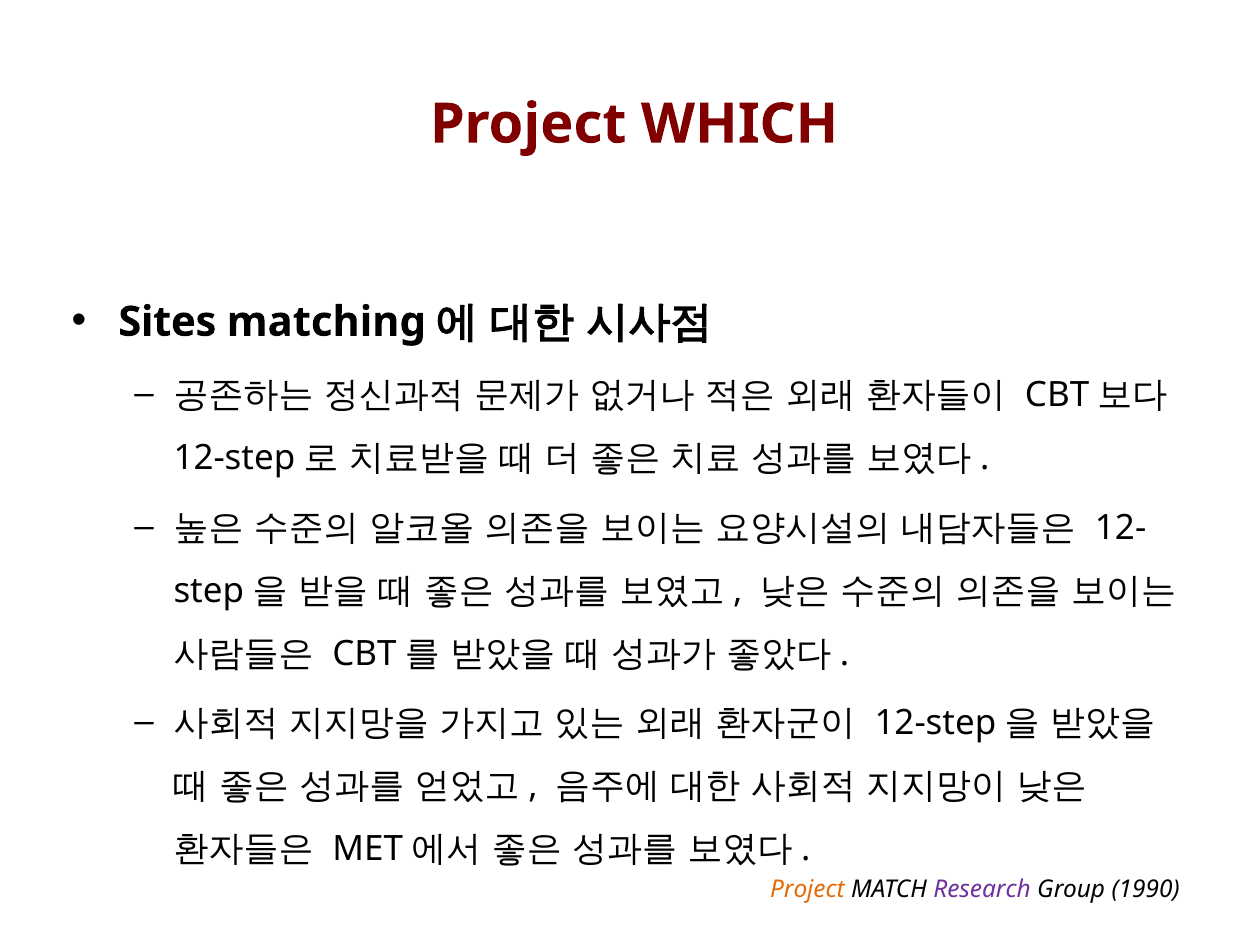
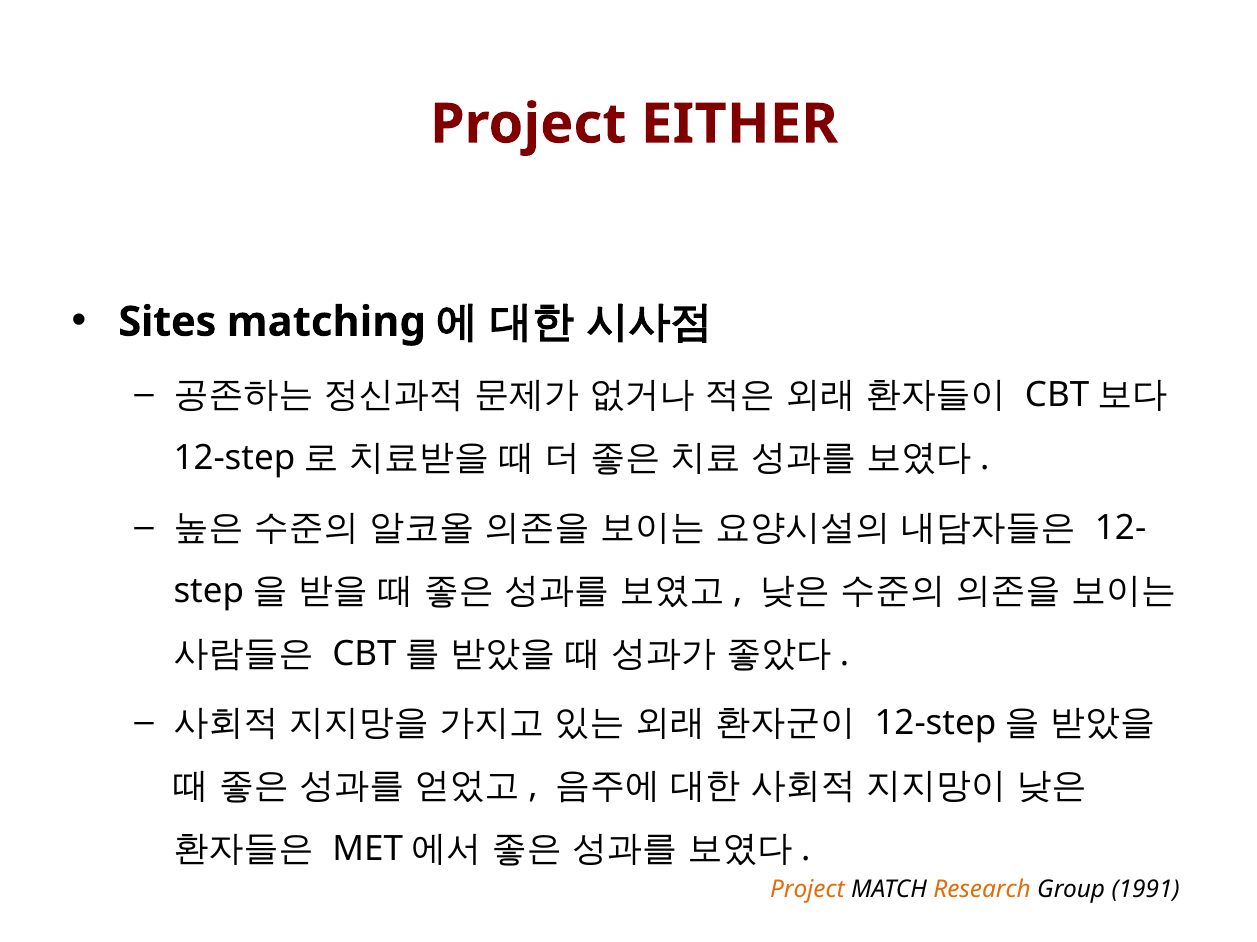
WHICH: WHICH -> EITHER
Research colour: purple -> orange
1990: 1990 -> 1991
